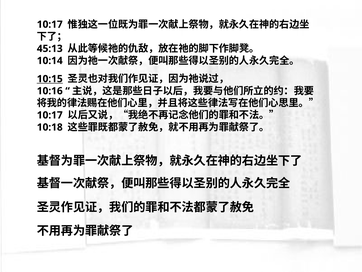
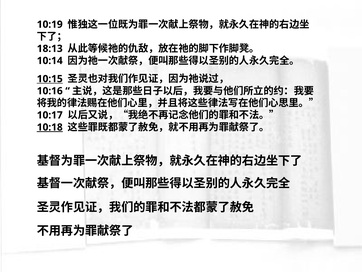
10:17 at (50, 24): 10:17 -> 10:19
45:13: 45:13 -> 18:13
10:18 underline: none -> present
